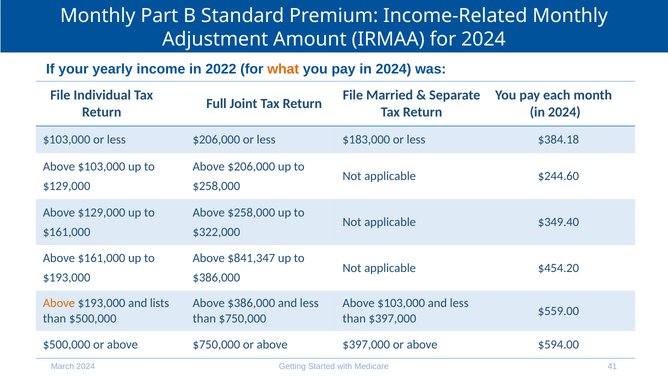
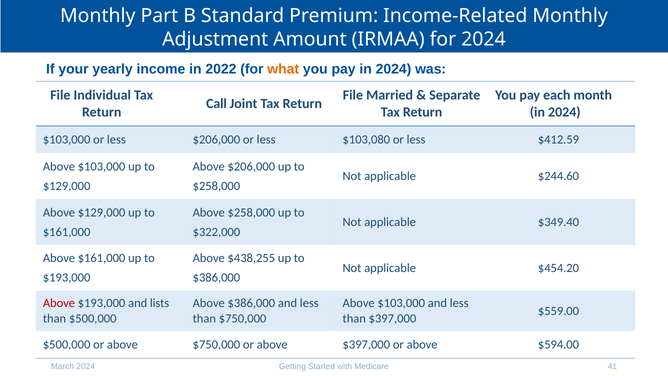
Full: Full -> Call
$183,000: $183,000 -> $103,080
$384.18: $384.18 -> $412.59
$841,347: $841,347 -> $438,255
Above at (59, 303) colour: orange -> red
